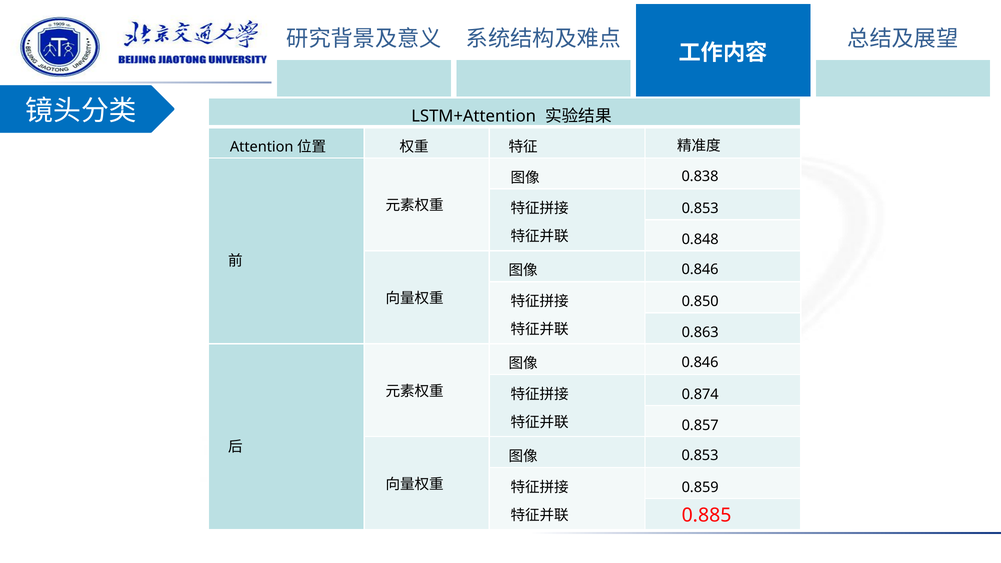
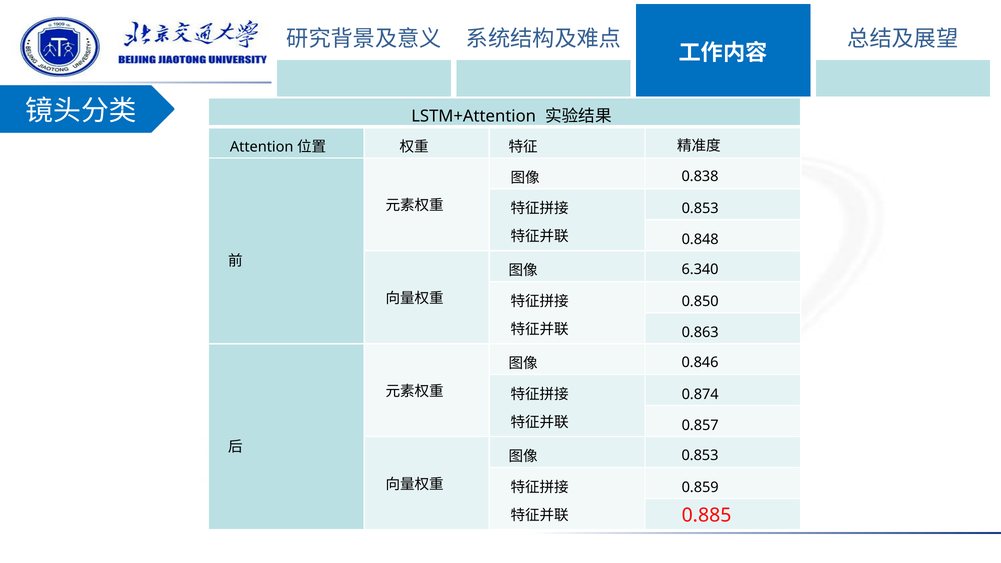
0.846 at (700, 270): 0.846 -> 6.340
